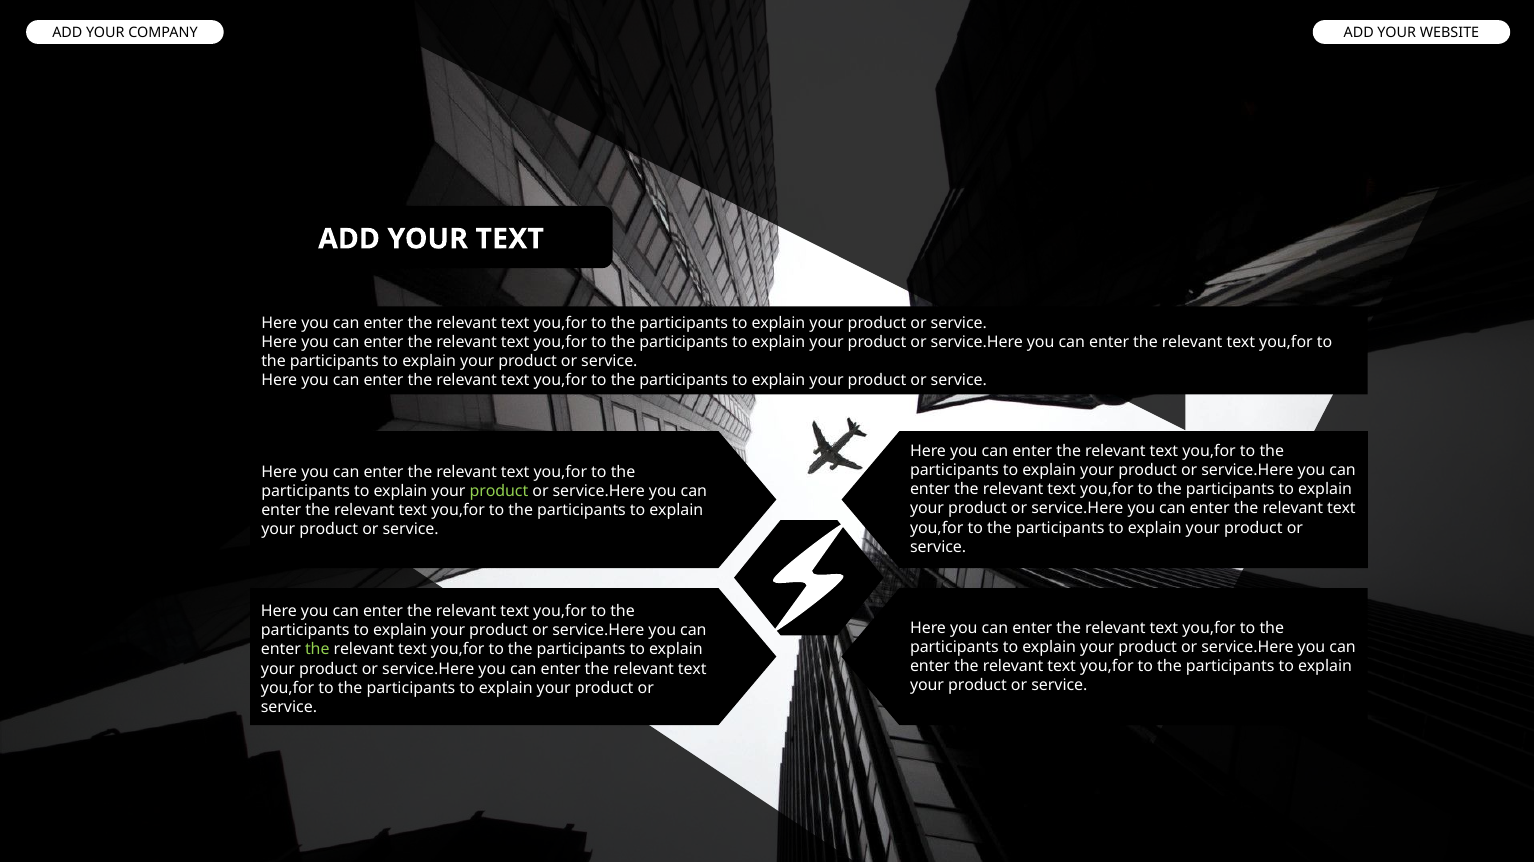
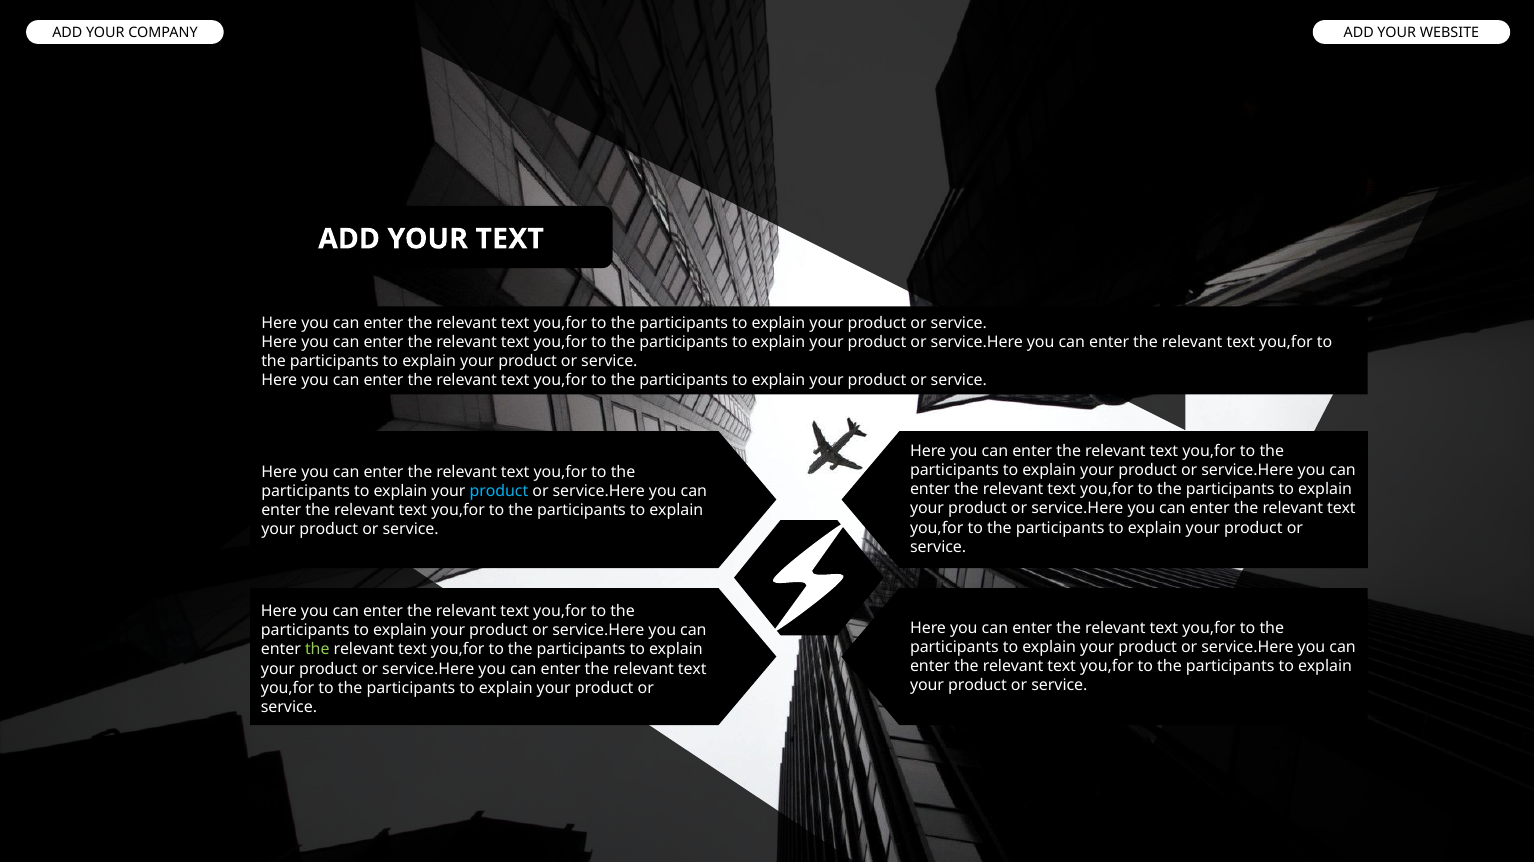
product at (499, 491) colour: light green -> light blue
